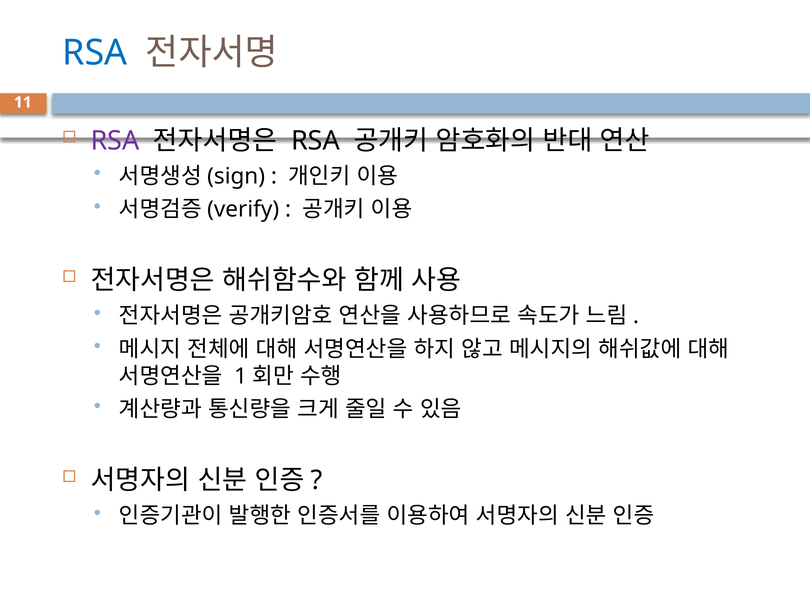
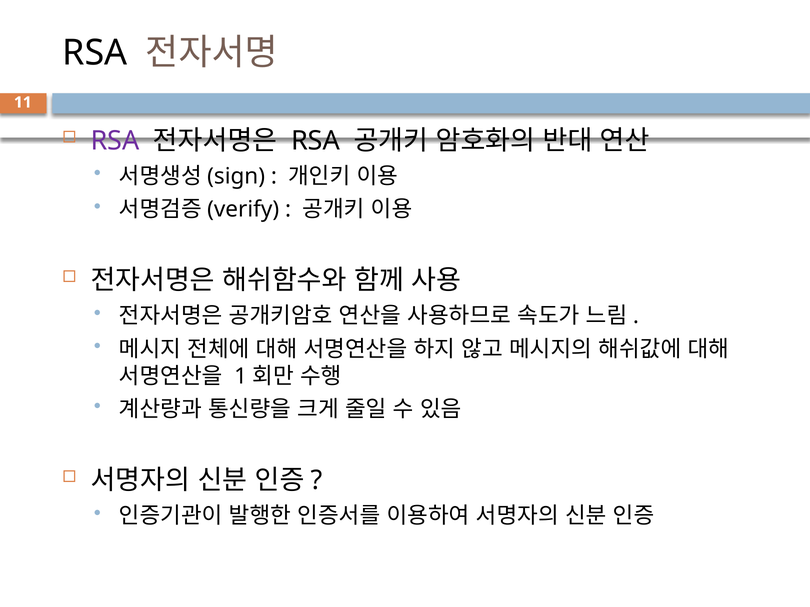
RSA at (95, 53) colour: blue -> black
